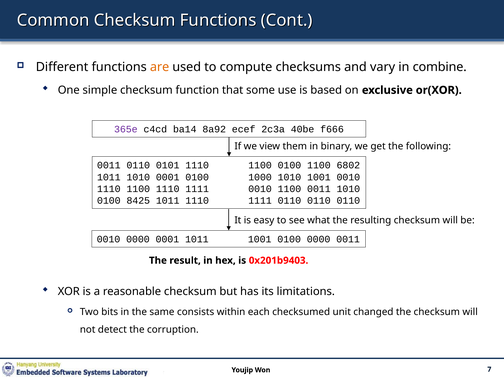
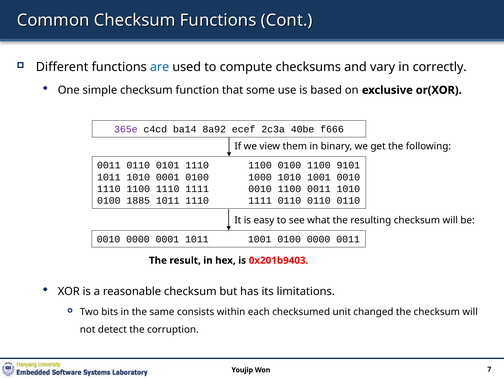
are colour: orange -> blue
combine: combine -> correctly
6802: 6802 -> 9101
8425: 8425 -> 1885
